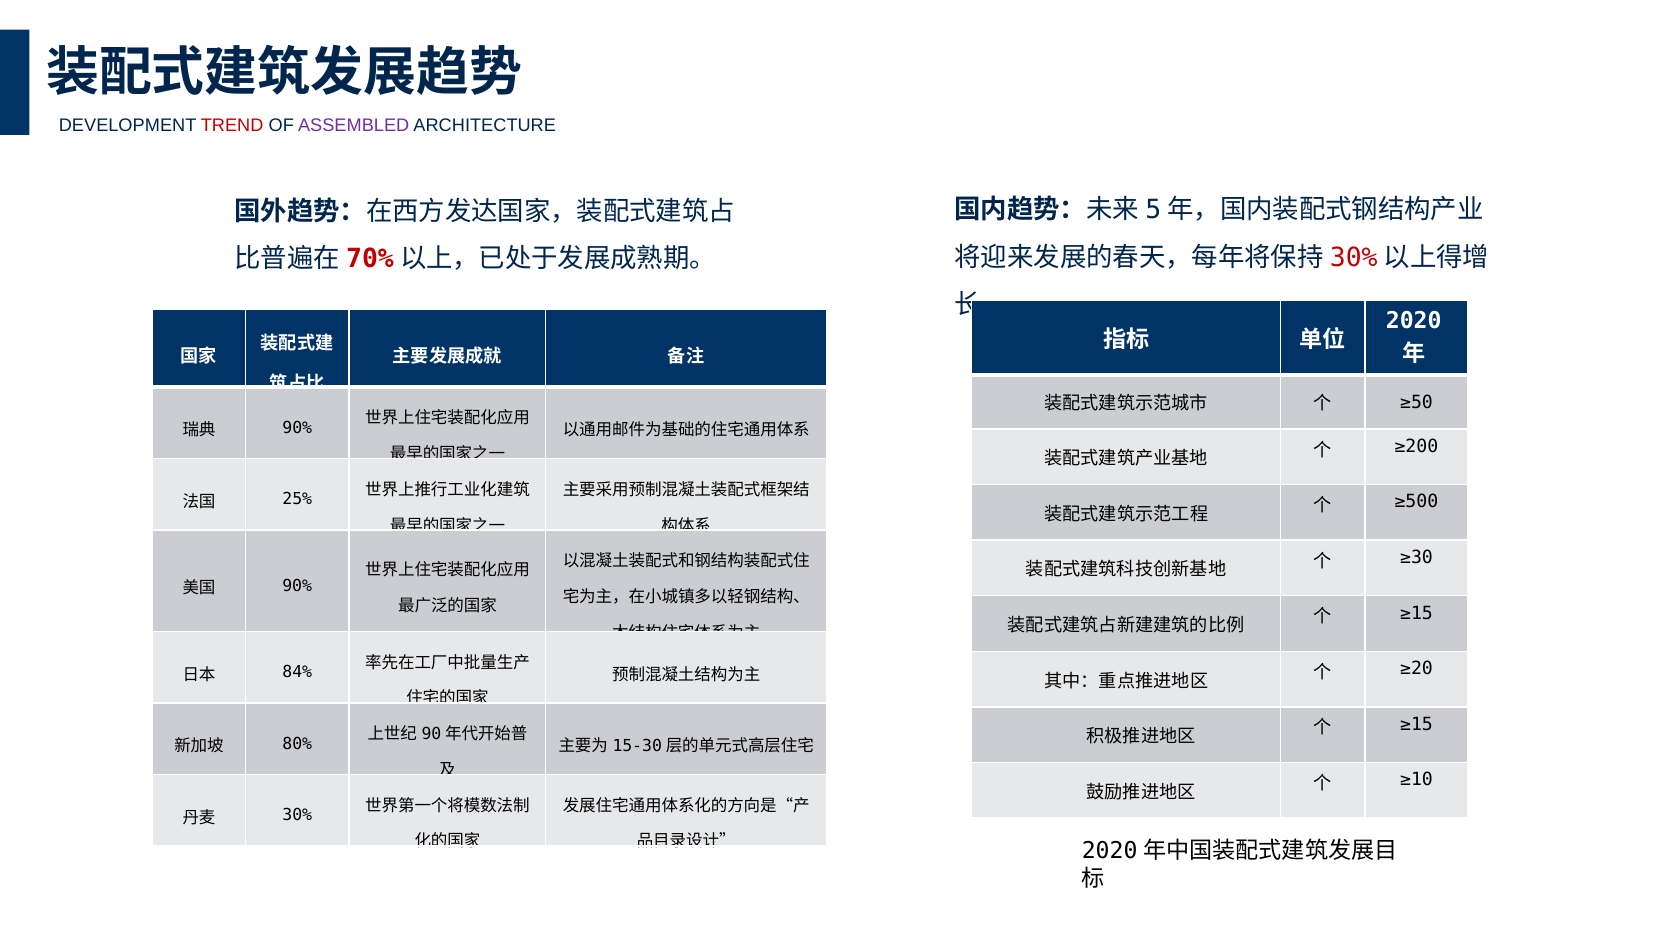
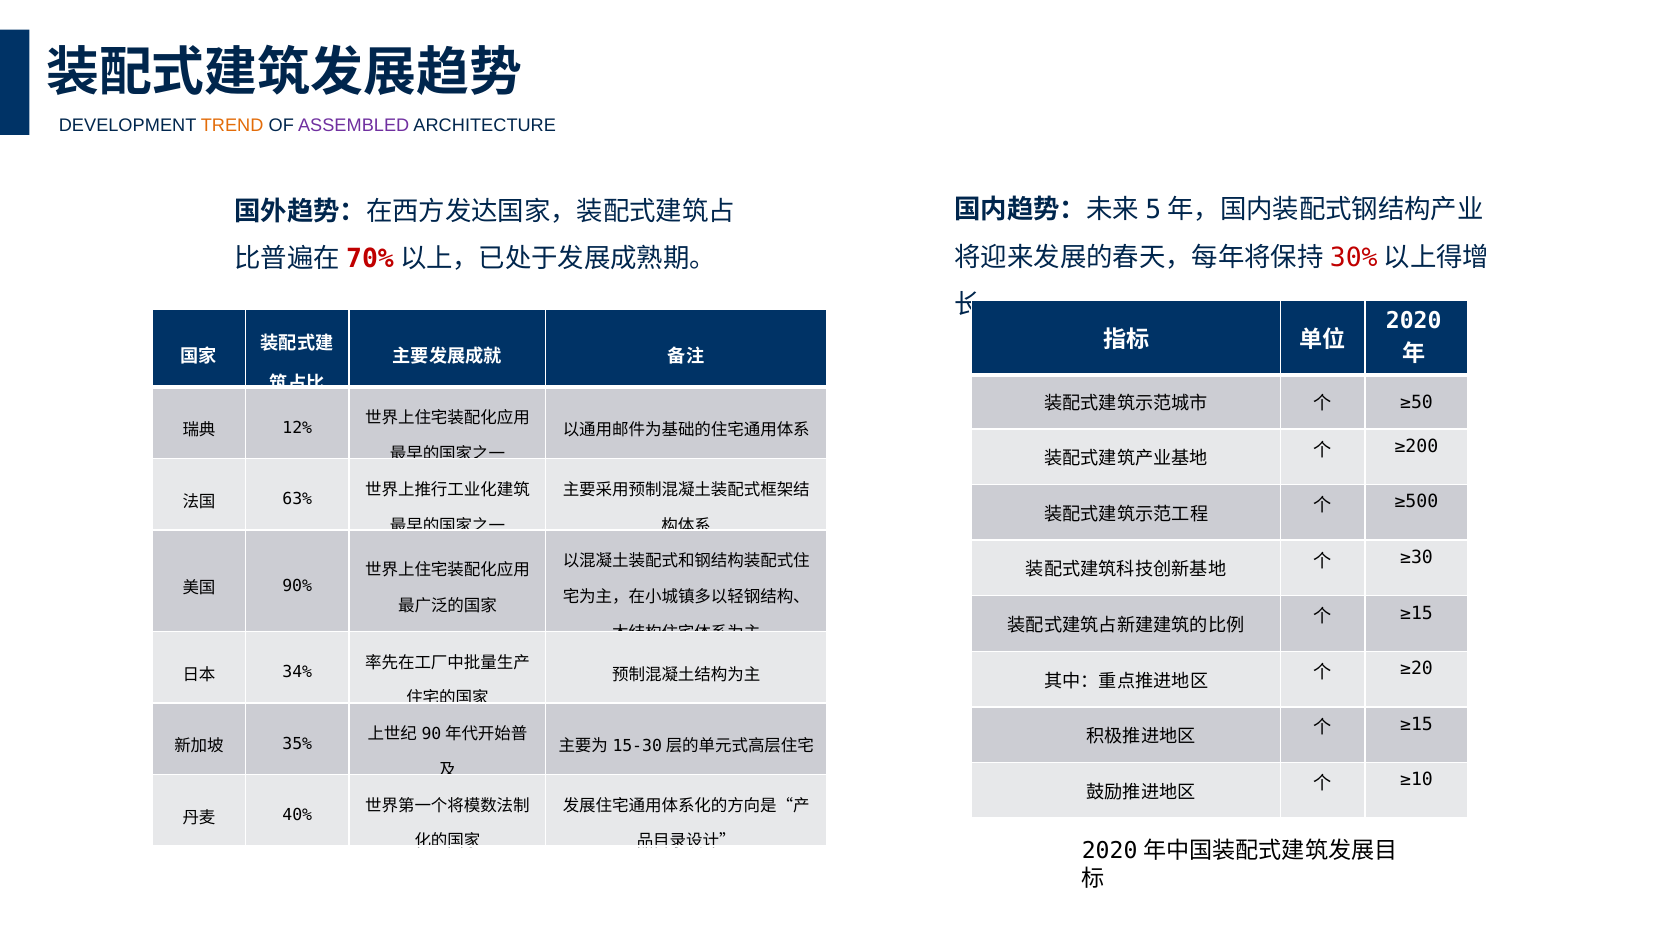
TREND colour: red -> orange
90% at (297, 428): 90% -> 12%
25%: 25% -> 63%
84%: 84% -> 34%
80%: 80% -> 35%
30%: 30% -> 40%
